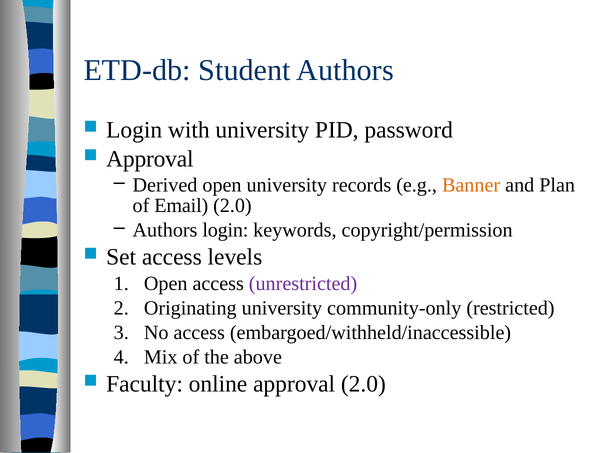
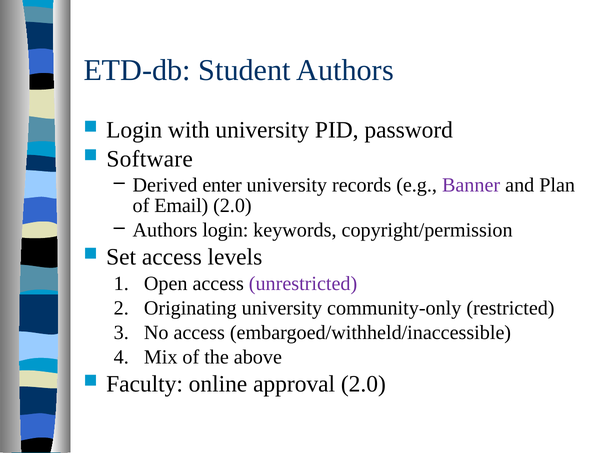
Approval at (150, 159): Approval -> Software
Derived open: open -> enter
Banner colour: orange -> purple
